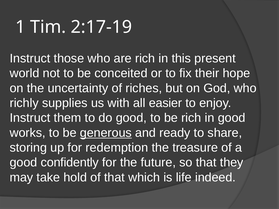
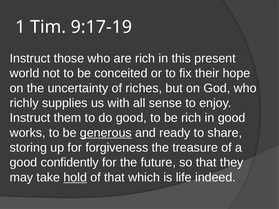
2:17-19: 2:17-19 -> 9:17-19
easier: easier -> sense
redemption: redemption -> forgiveness
hold underline: none -> present
